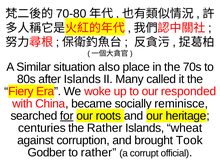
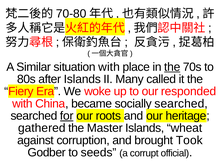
situation also: also -> with
the at (172, 67) underline: none -> present
socially reminisce: reminisce -> searched
centuries: centuries -> gathered
the Rather: Rather -> Master
to rather: rather -> seeds
